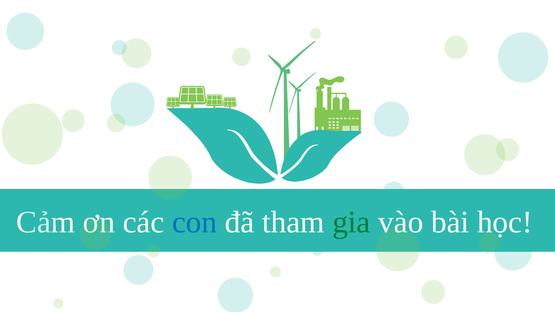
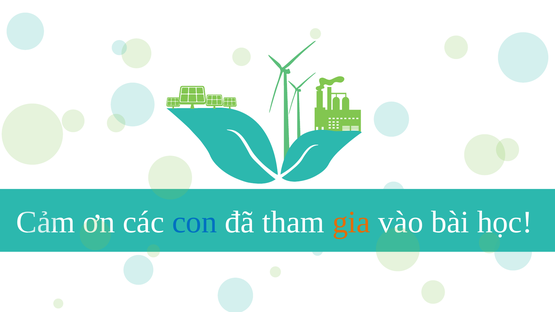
gia colour: green -> orange
